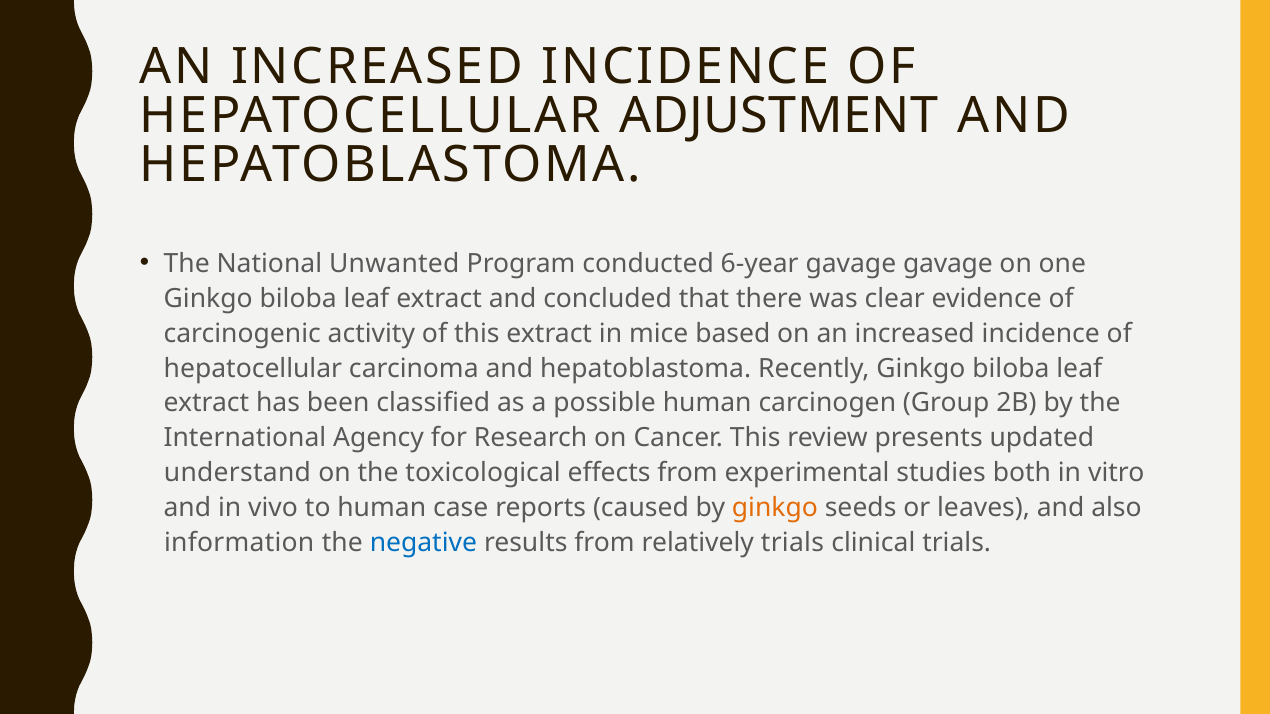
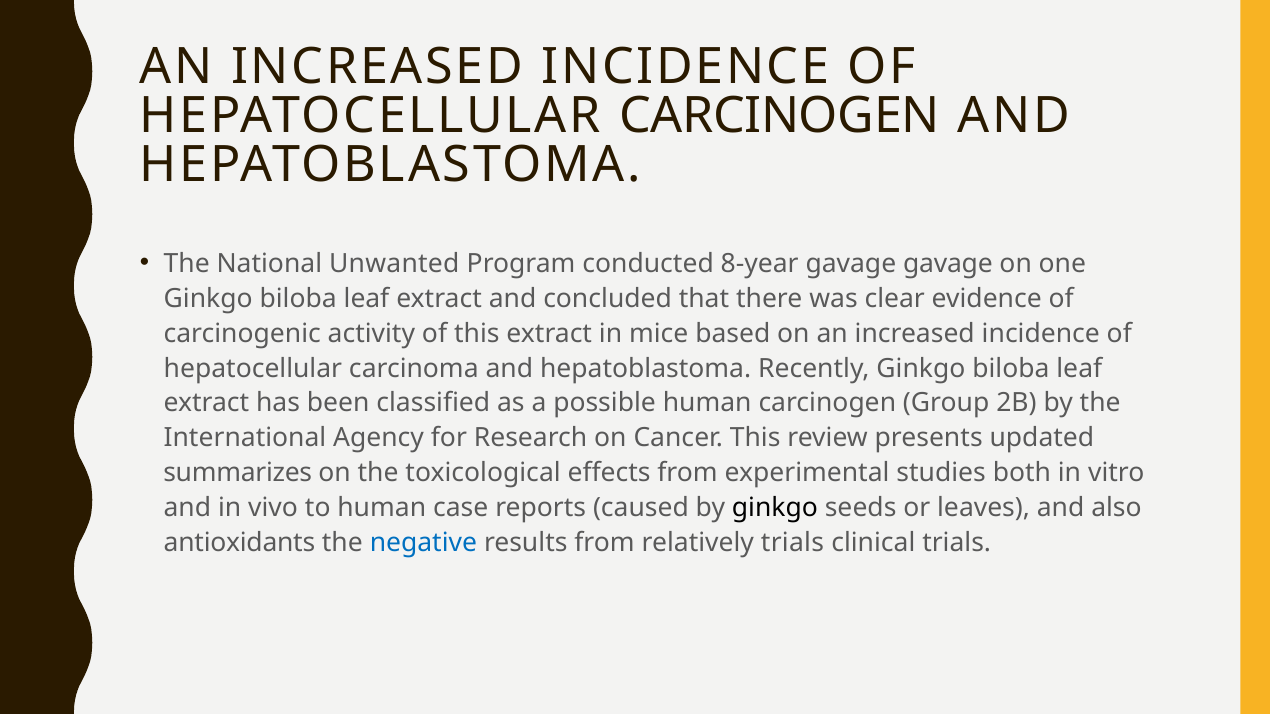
HEPATOCELLULAR ADJUSTMENT: ADJUSTMENT -> CARCINOGEN
6-year: 6-year -> 8-year
understand: understand -> summarizes
ginkgo at (775, 508) colour: orange -> black
information: information -> antioxidants
